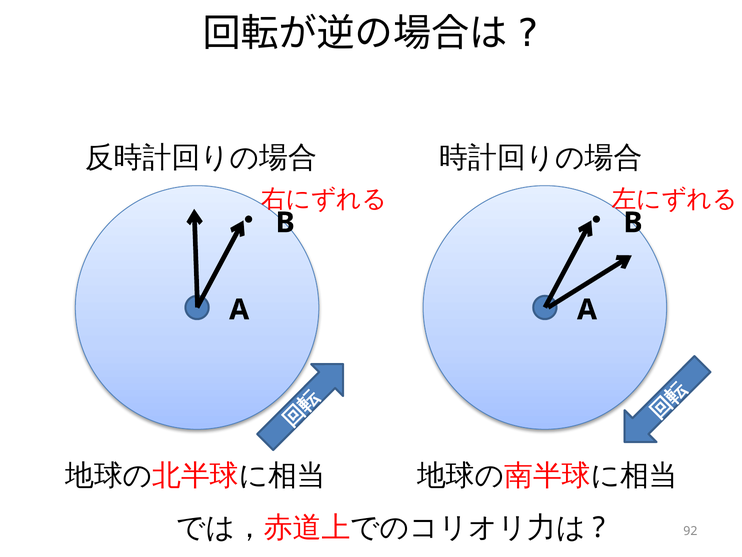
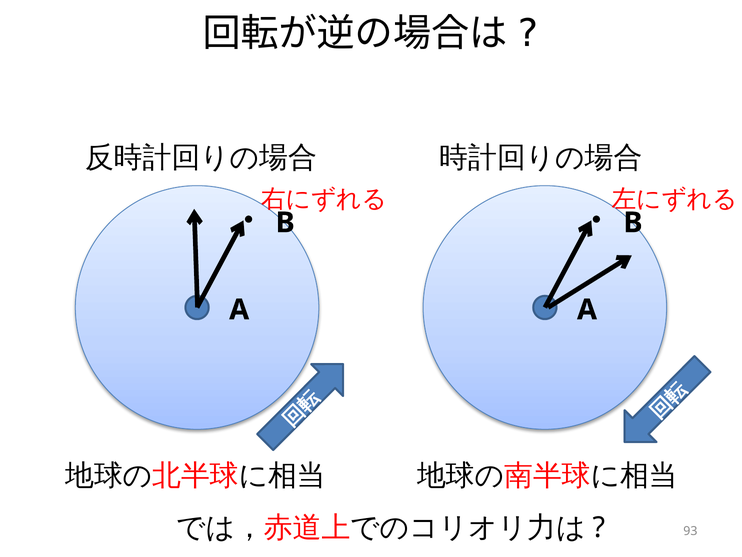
92: 92 -> 93
